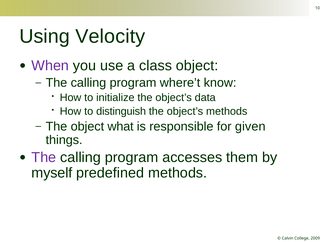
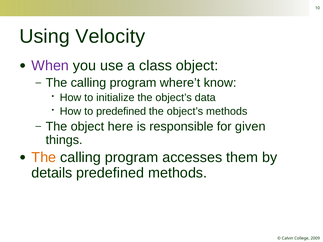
to distinguish: distinguish -> predefined
what: what -> here
The at (44, 157) colour: purple -> orange
myself: myself -> details
